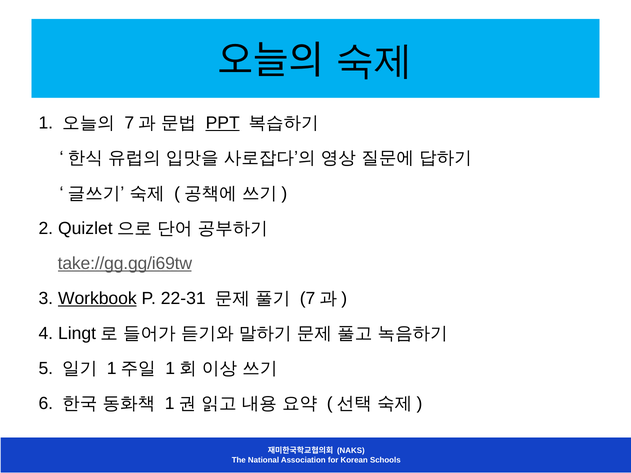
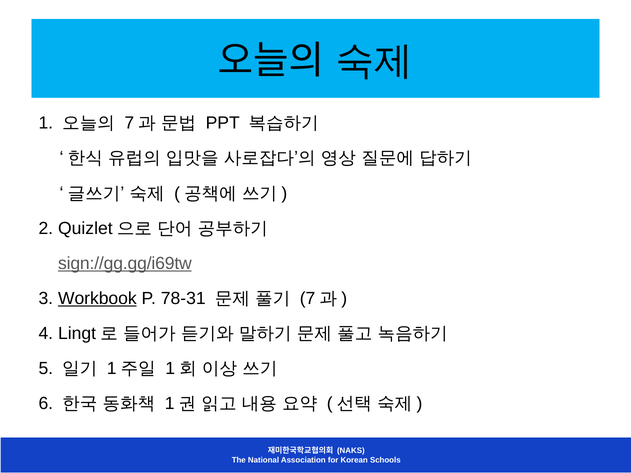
PPT underline: present -> none
take://gg.gg/i69tw: take://gg.gg/i69tw -> sign://gg.gg/i69tw
22-31: 22-31 -> 78-31
